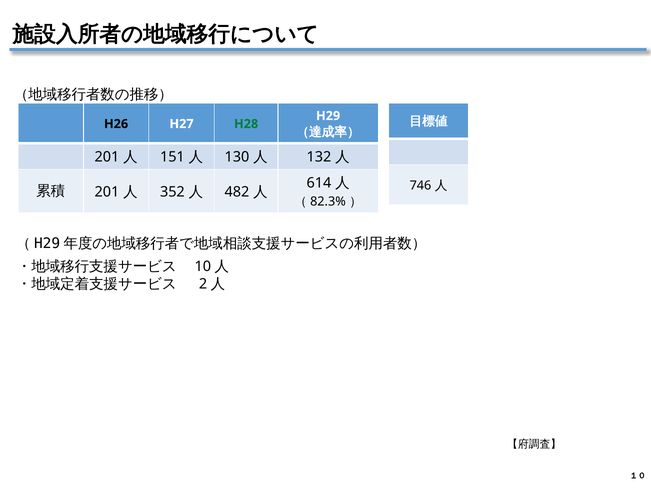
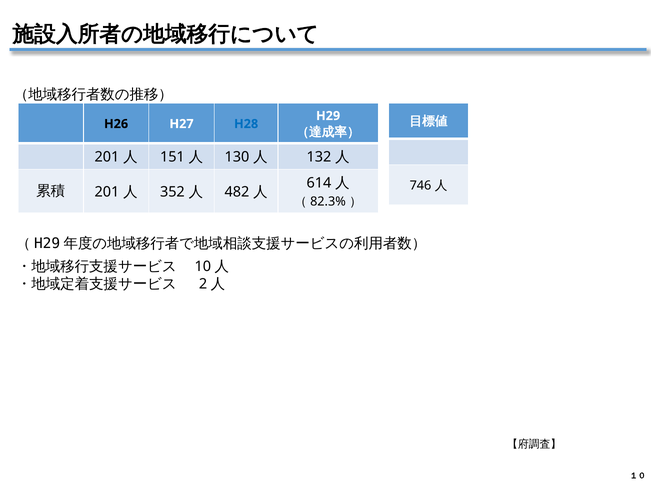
H28 colour: green -> blue
